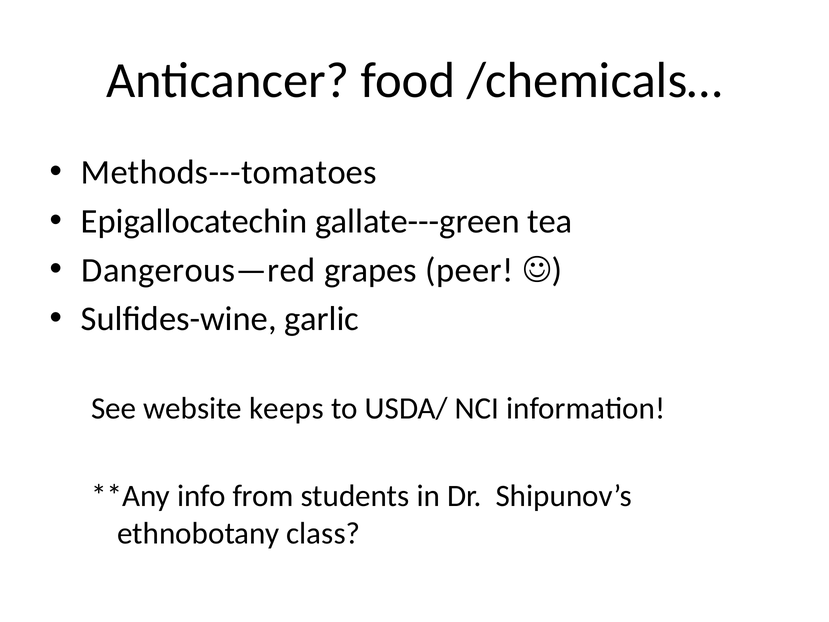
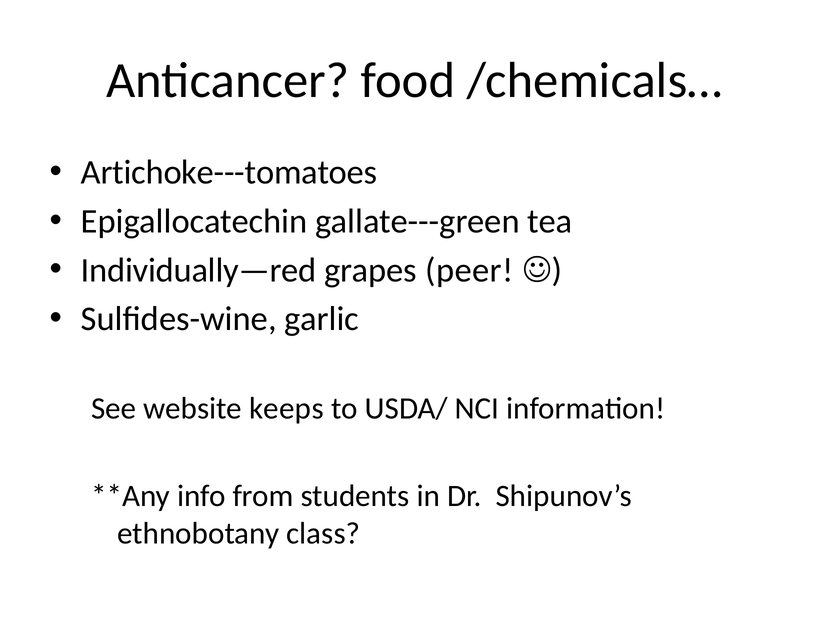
Methods---tomatoes: Methods---tomatoes -> Artichoke---tomatoes
Dangerous—red: Dangerous—red -> Individually—red
